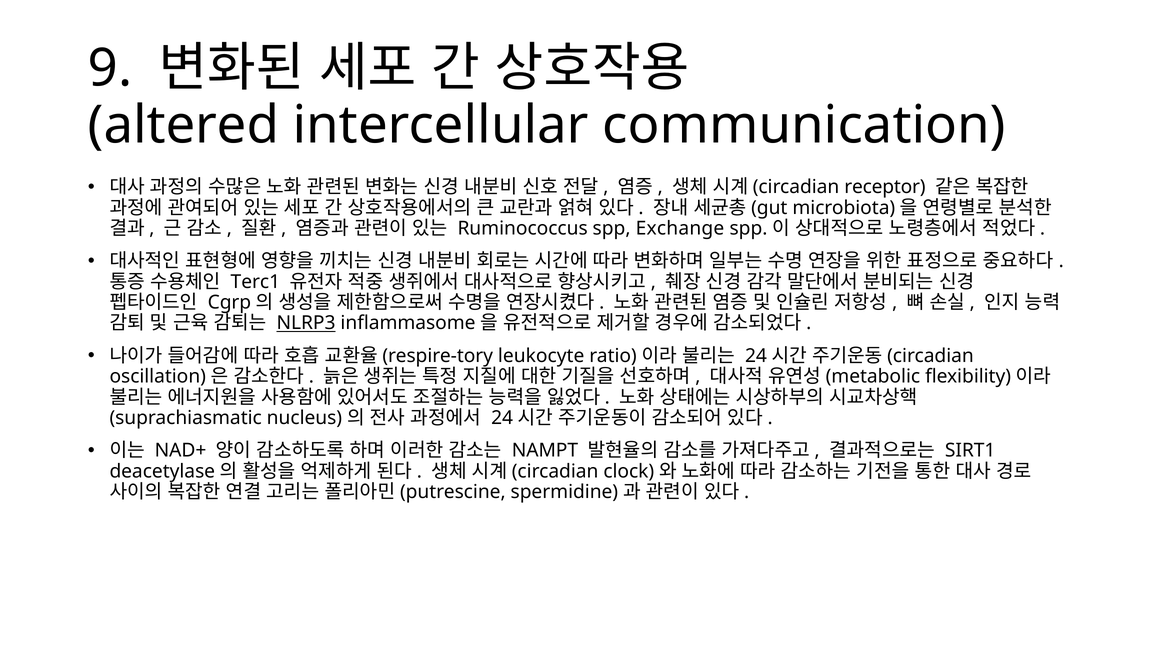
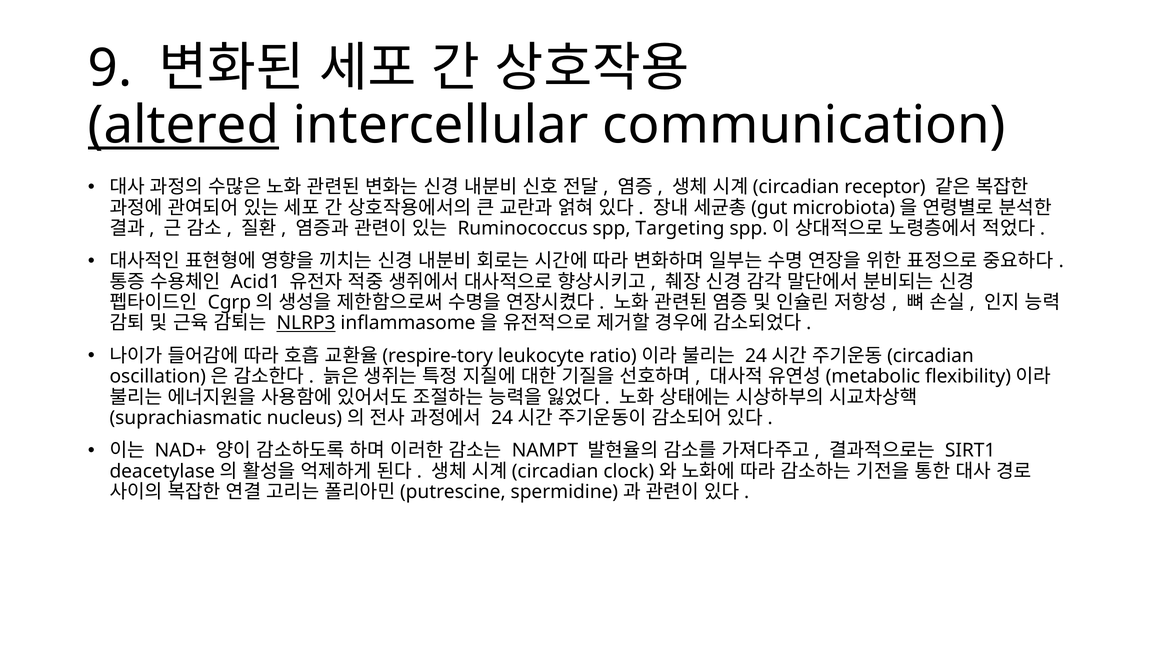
altered underline: none -> present
Exchange: Exchange -> Targeting
Terc1: Terc1 -> Acid1
